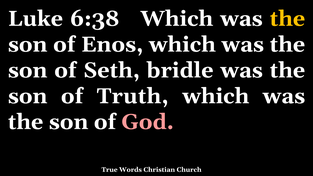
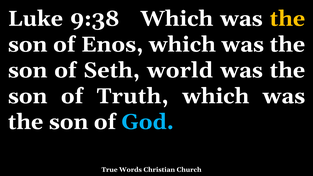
6:38: 6:38 -> 9:38
bridle: bridle -> world
God colour: pink -> light blue
